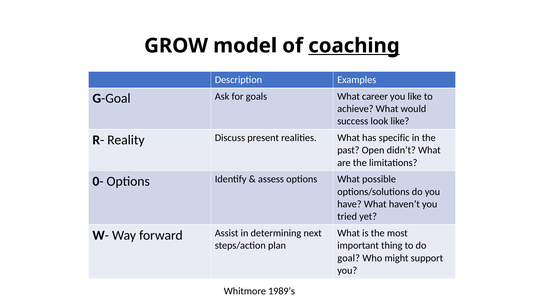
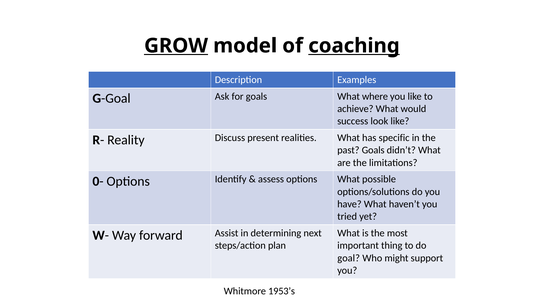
GROW underline: none -> present
career: career -> where
past Open: Open -> Goals
1989’s: 1989’s -> 1953’s
